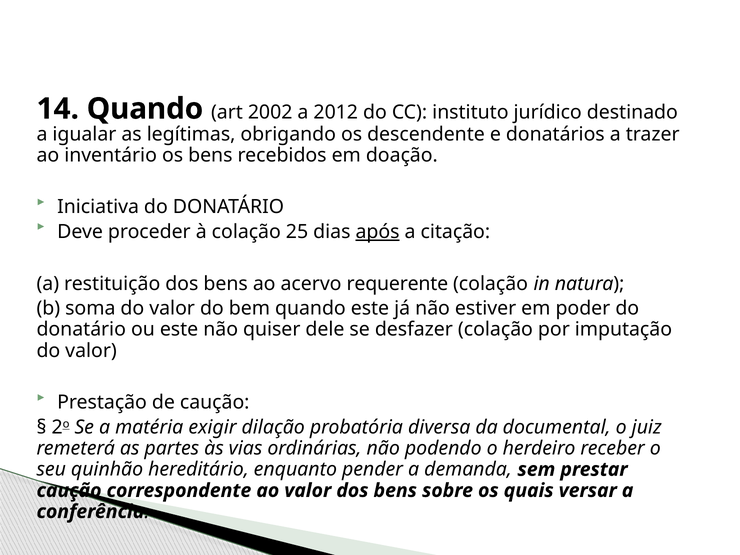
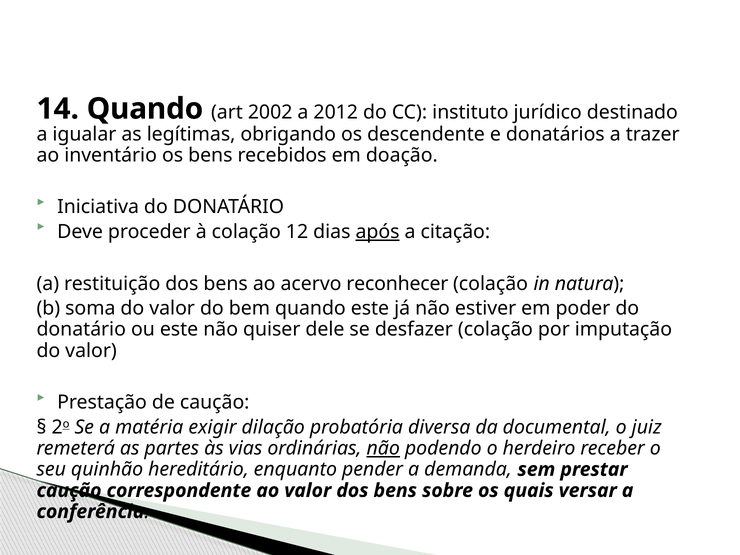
25: 25 -> 12
requerente: requerente -> reconhecer
não at (383, 448) underline: none -> present
